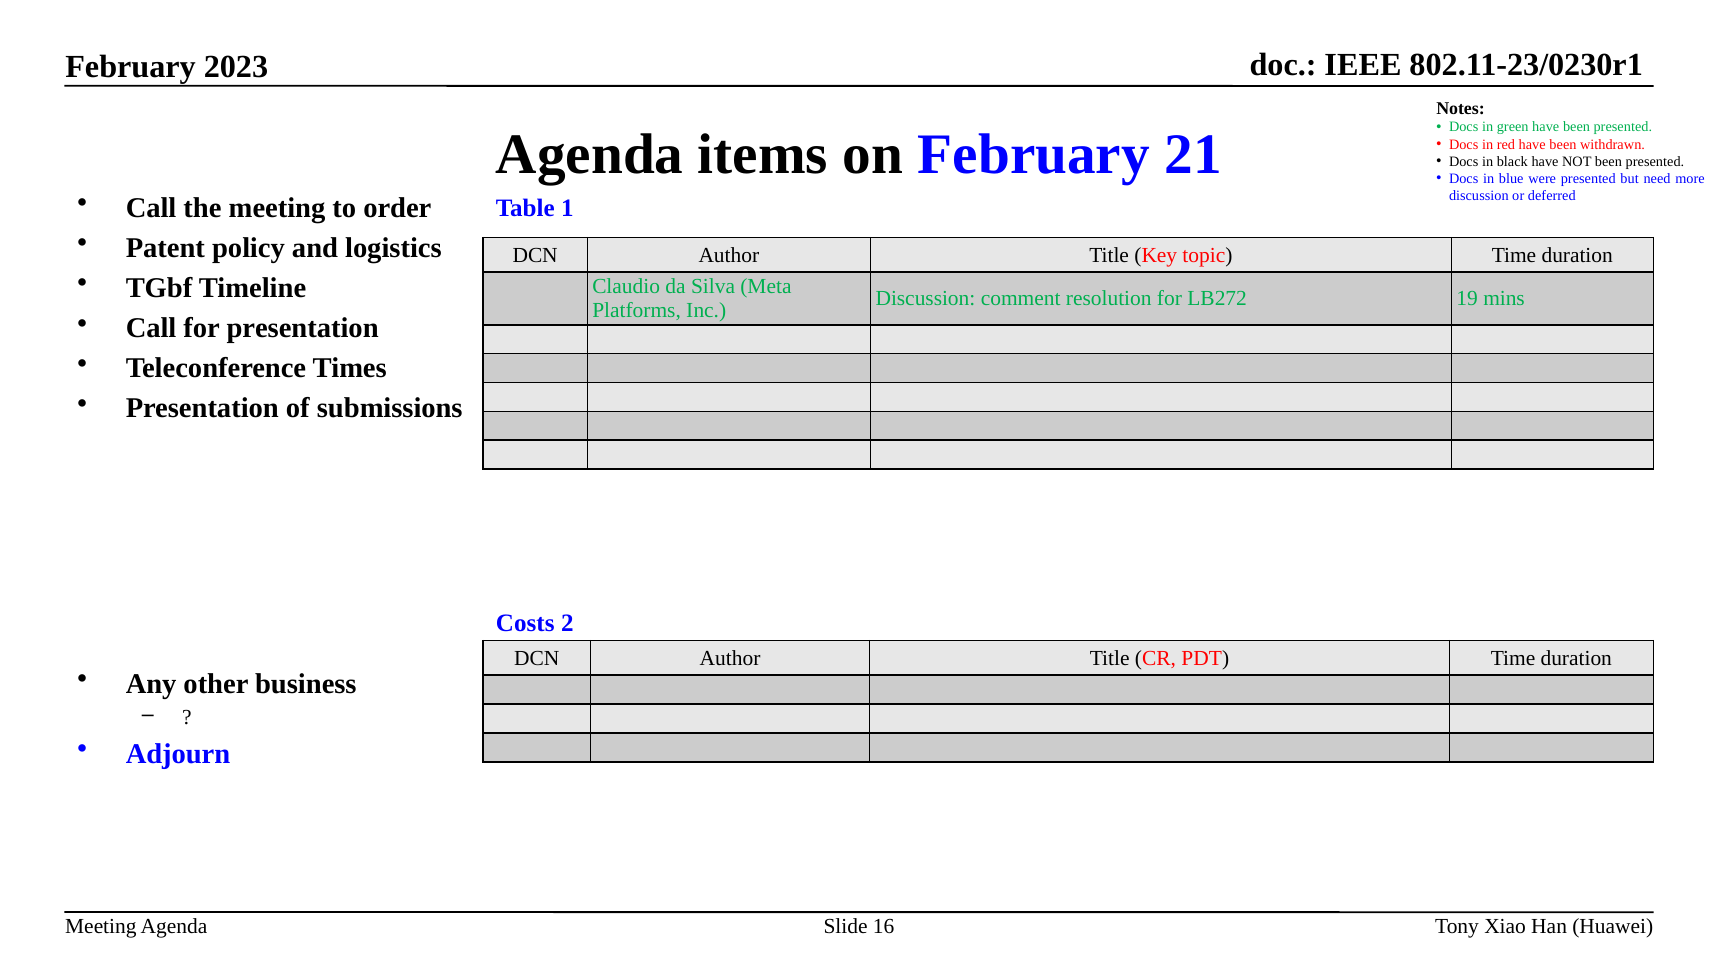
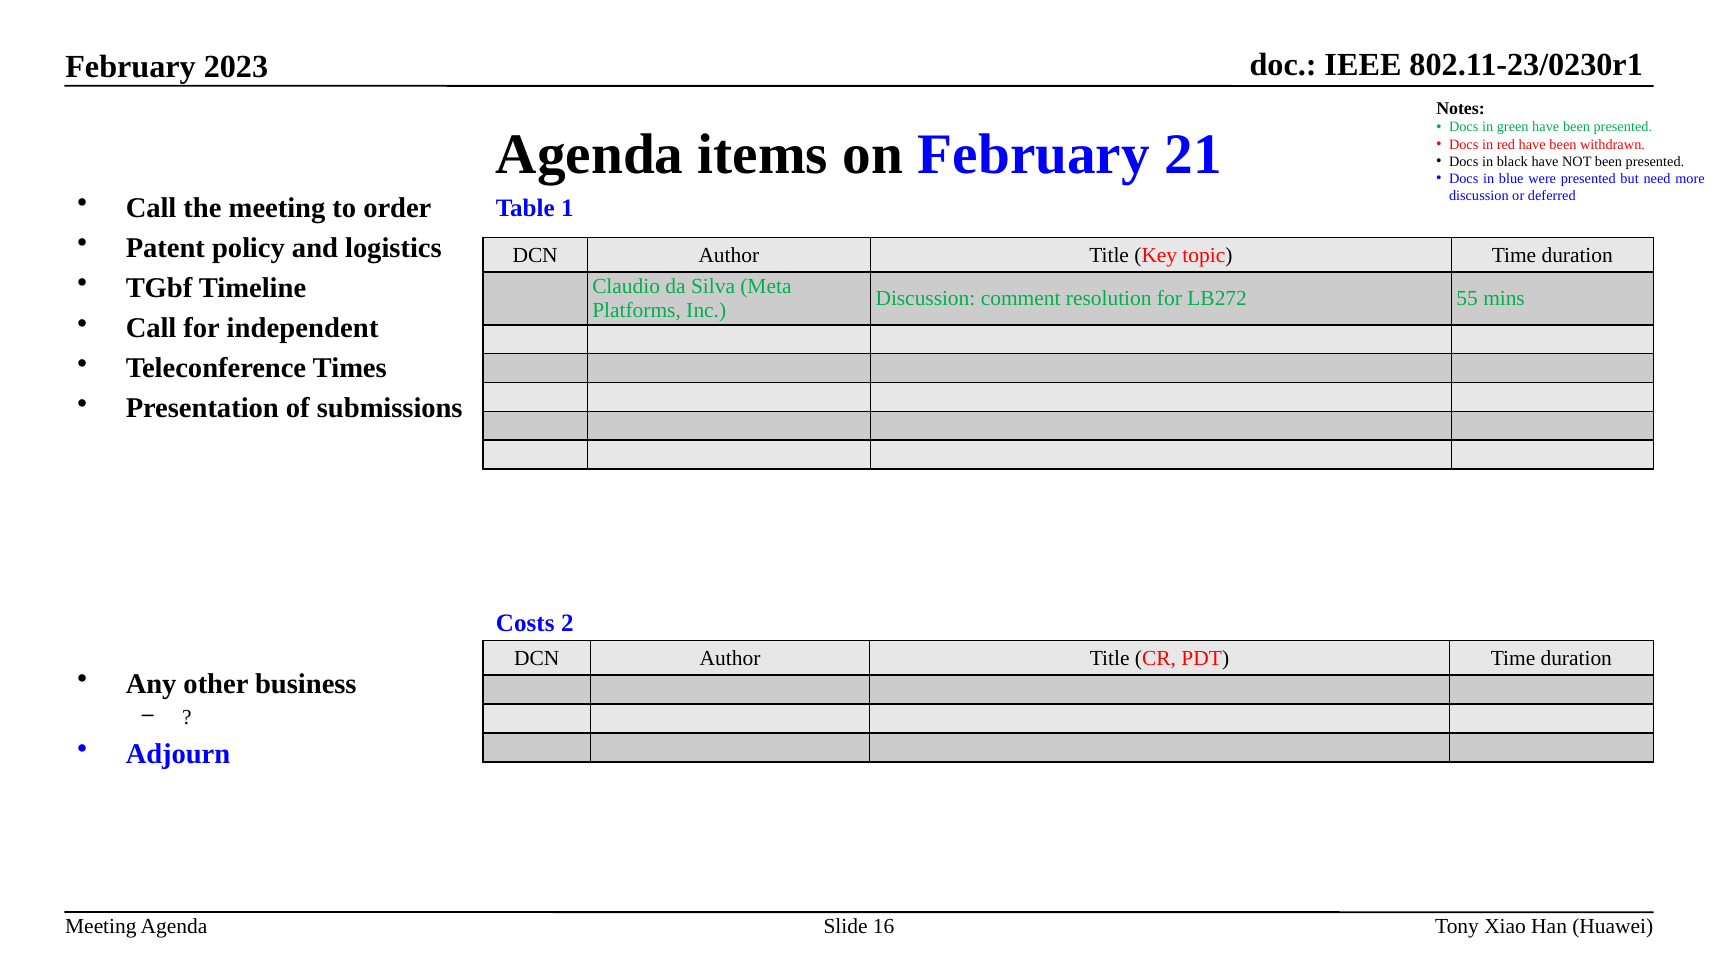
19: 19 -> 55
for presentation: presentation -> independent
